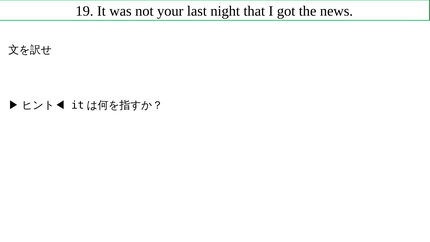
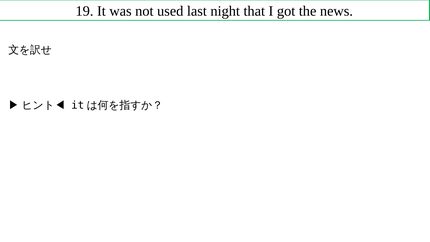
your: your -> used
